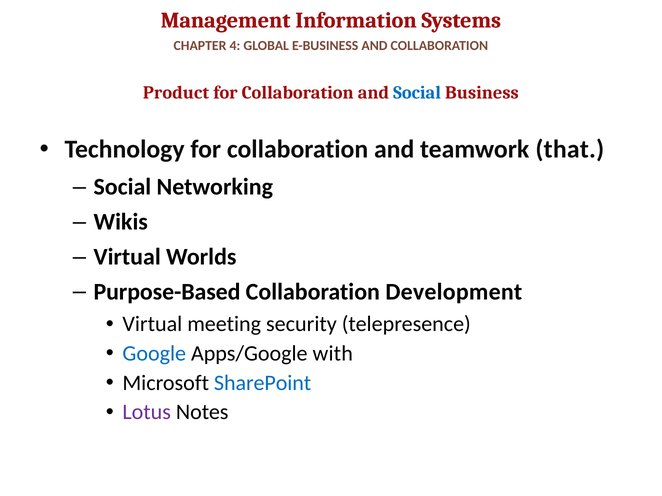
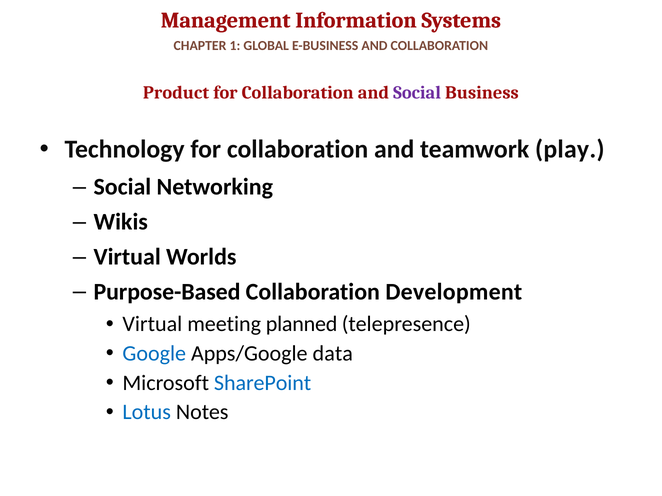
4: 4 -> 1
Social at (417, 93) colour: blue -> purple
that: that -> play
security: security -> planned
with: with -> data
Lotus colour: purple -> blue
